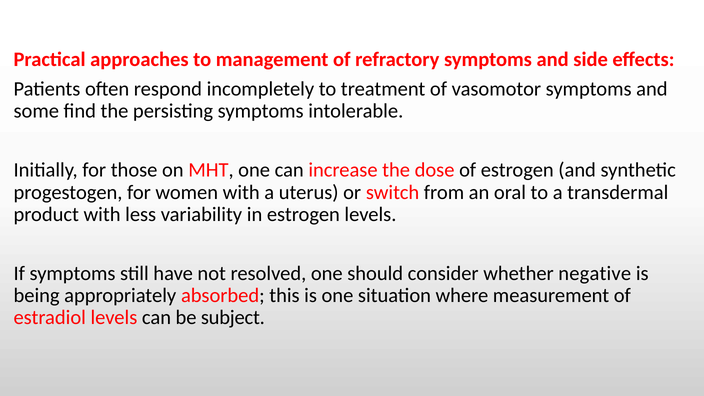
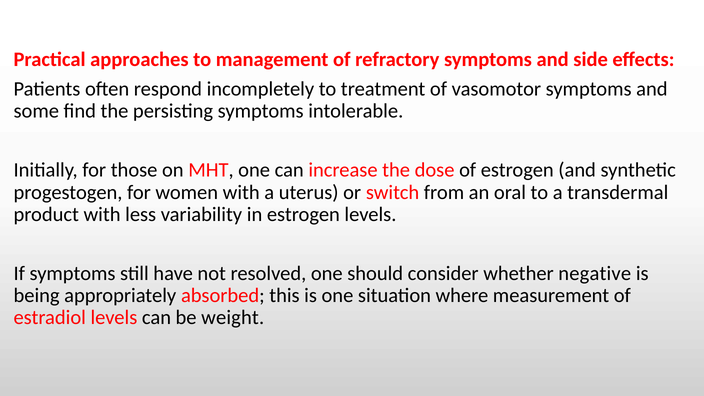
subject: subject -> weight
